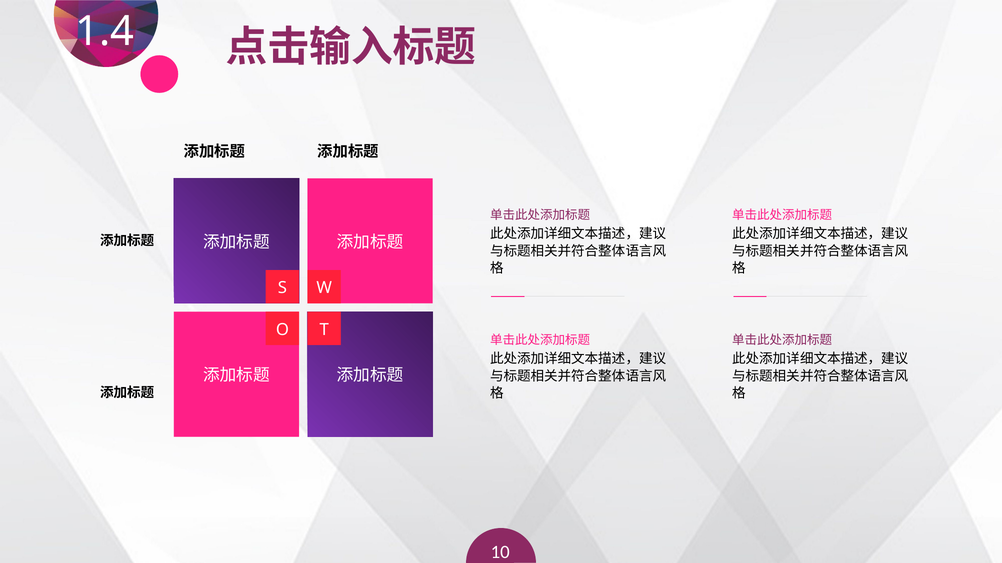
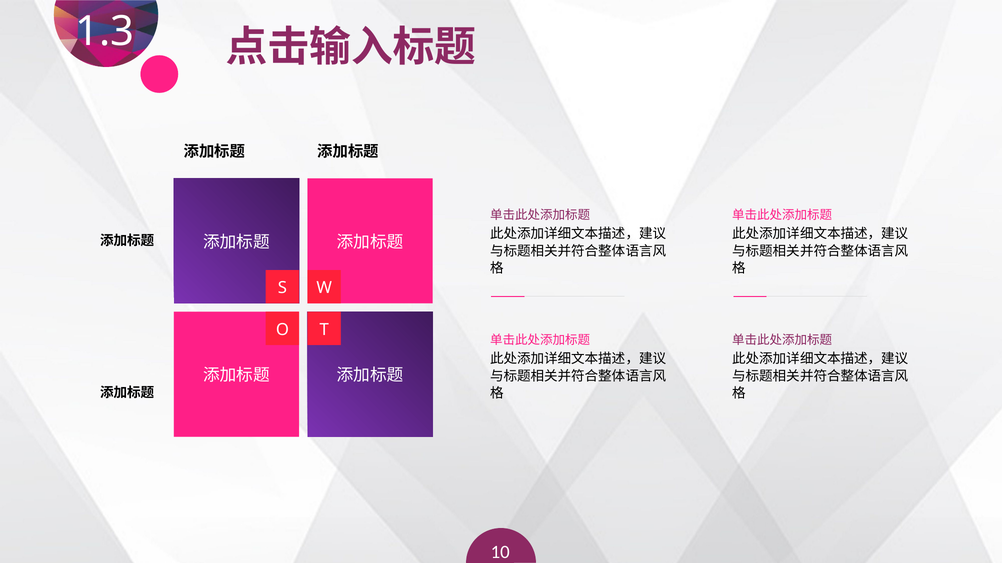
1.4: 1.4 -> 1.3
